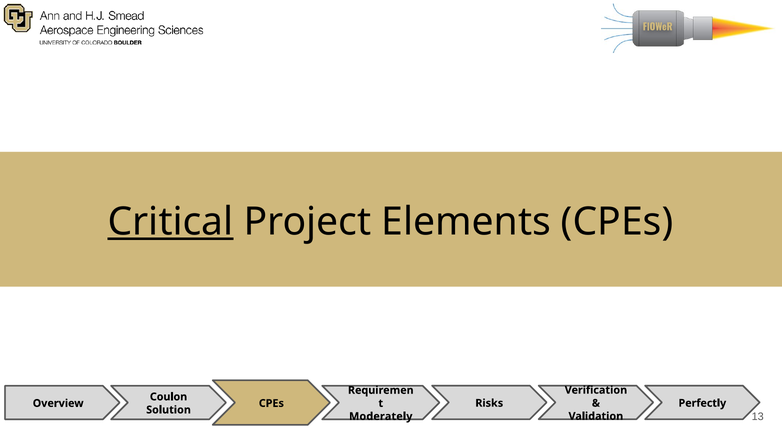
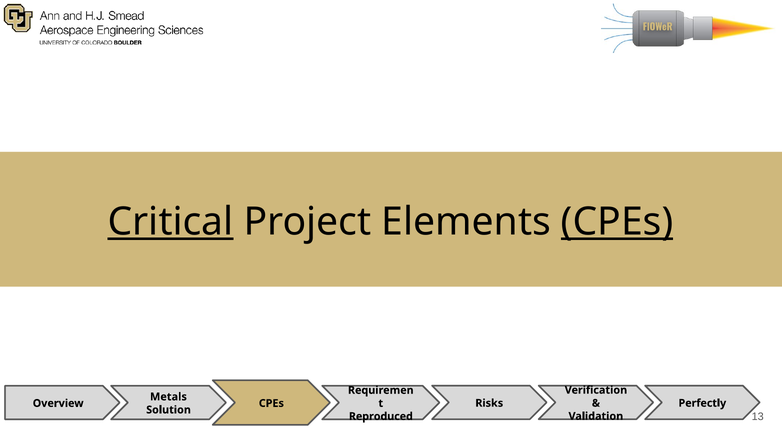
CPEs at (617, 222) underline: none -> present
Coulon: Coulon -> Metals
Moderately: Moderately -> Reproduced
